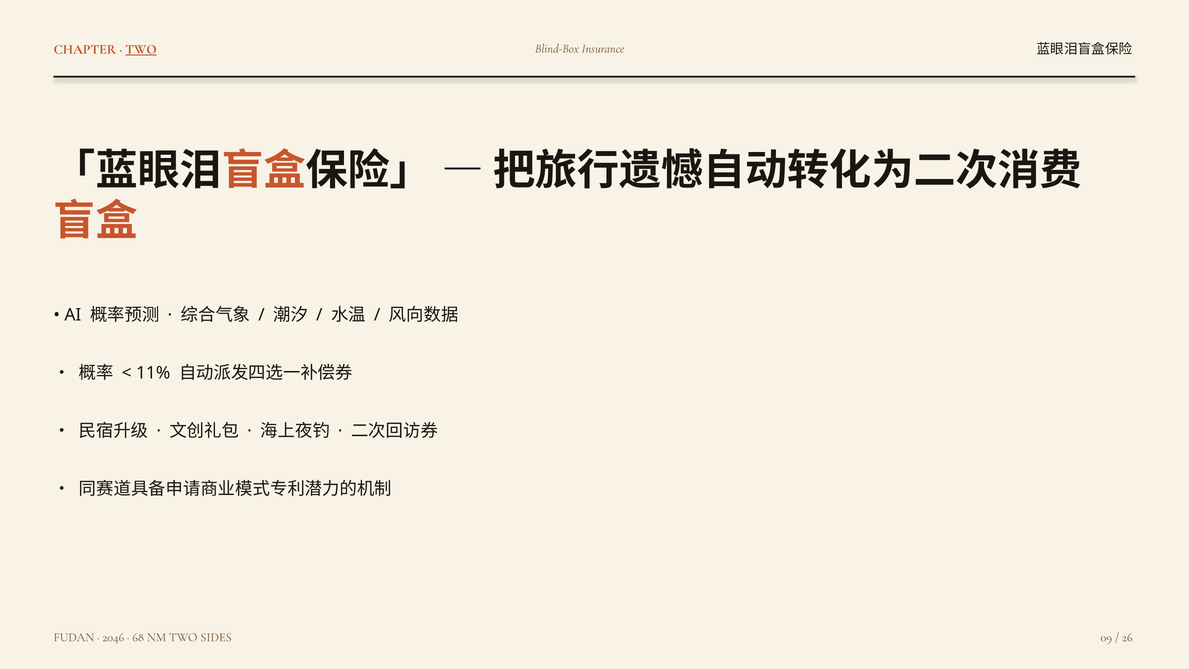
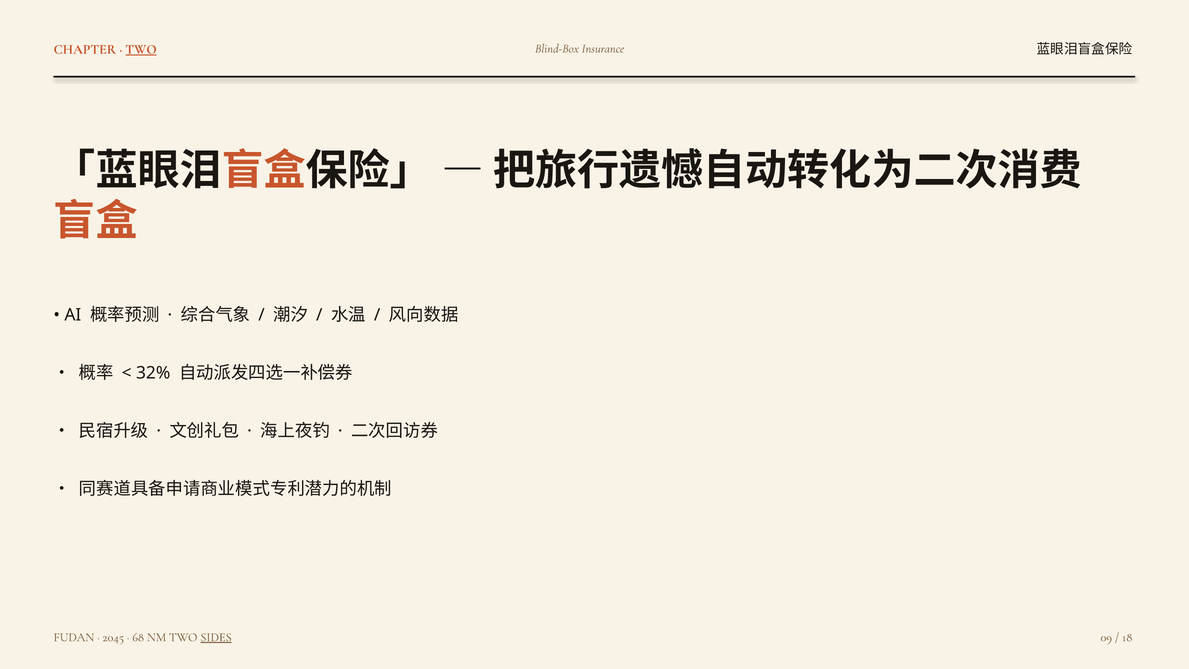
11%: 11% -> 32%
2046: 2046 -> 2045
SIDES underline: none -> present
26: 26 -> 18
